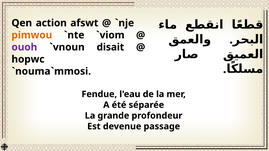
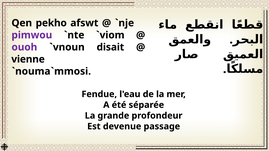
action: action -> pekho
pimwou colour: orange -> purple
hopwc: hopwc -> vienne
